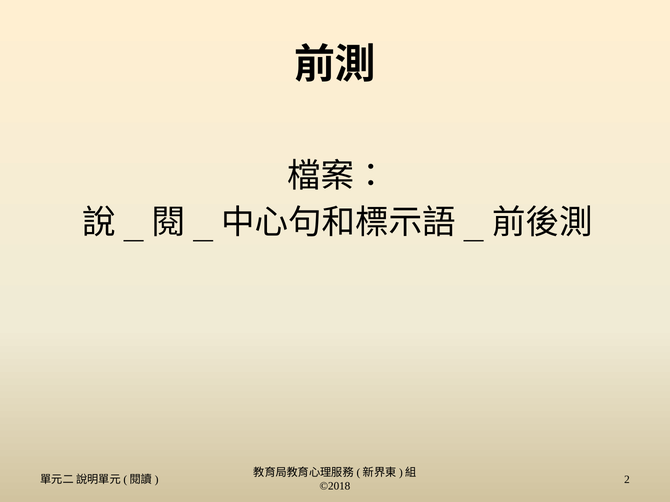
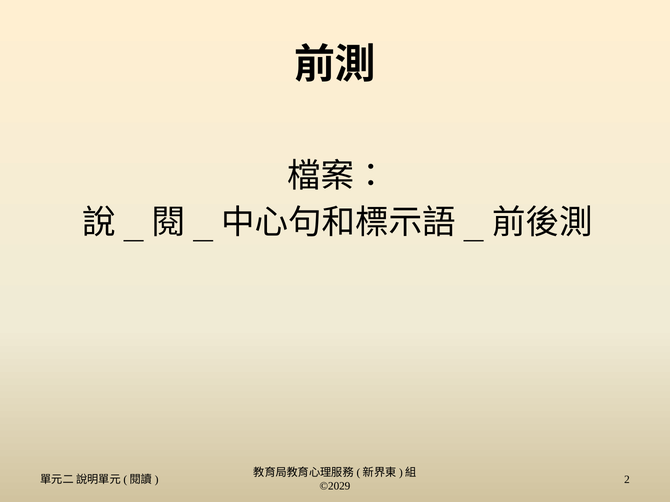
©2018: ©2018 -> ©2029
